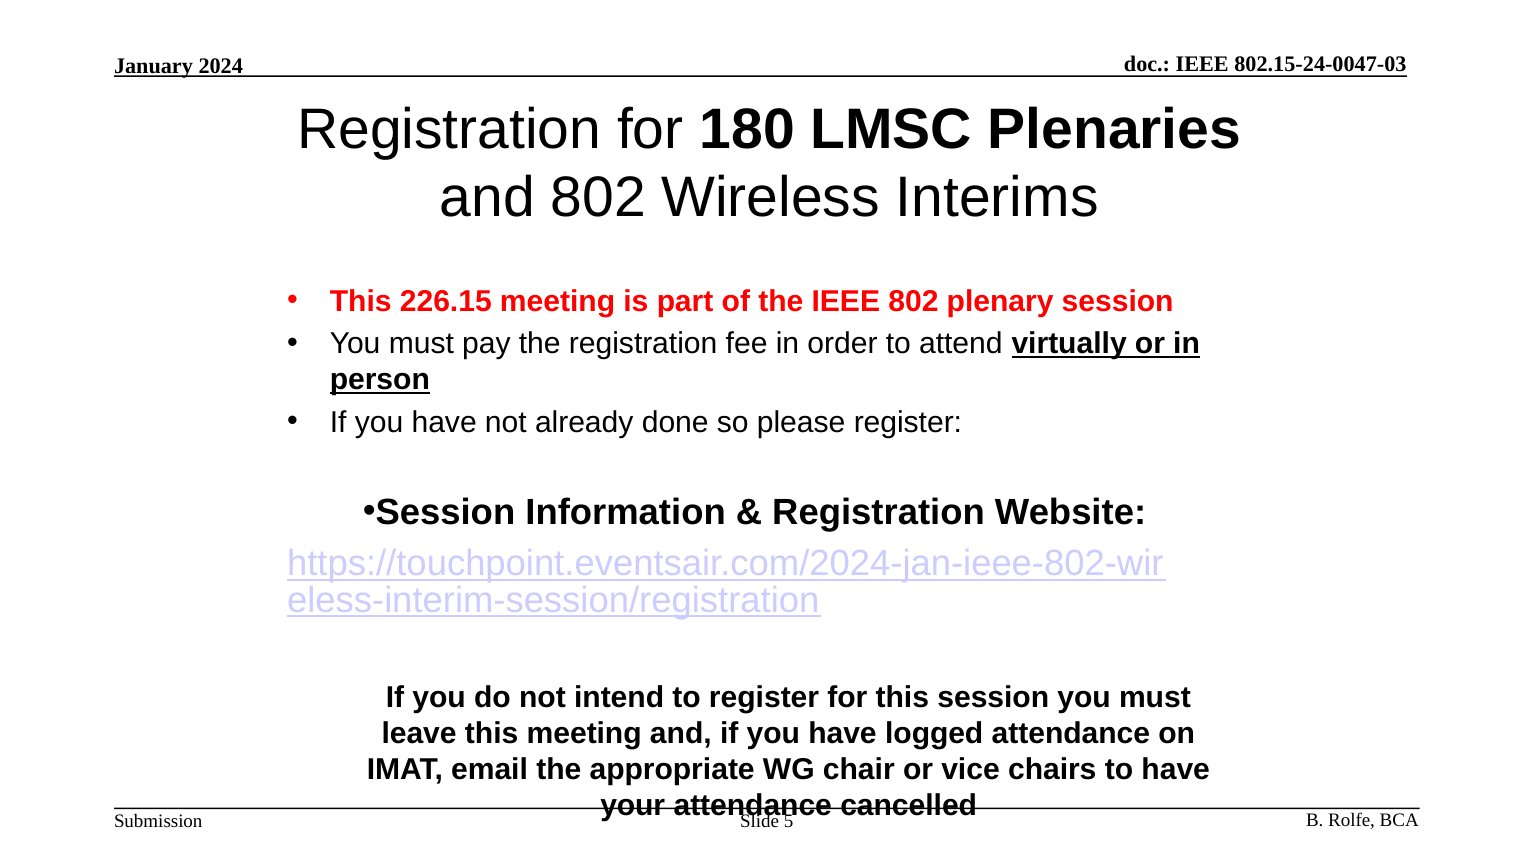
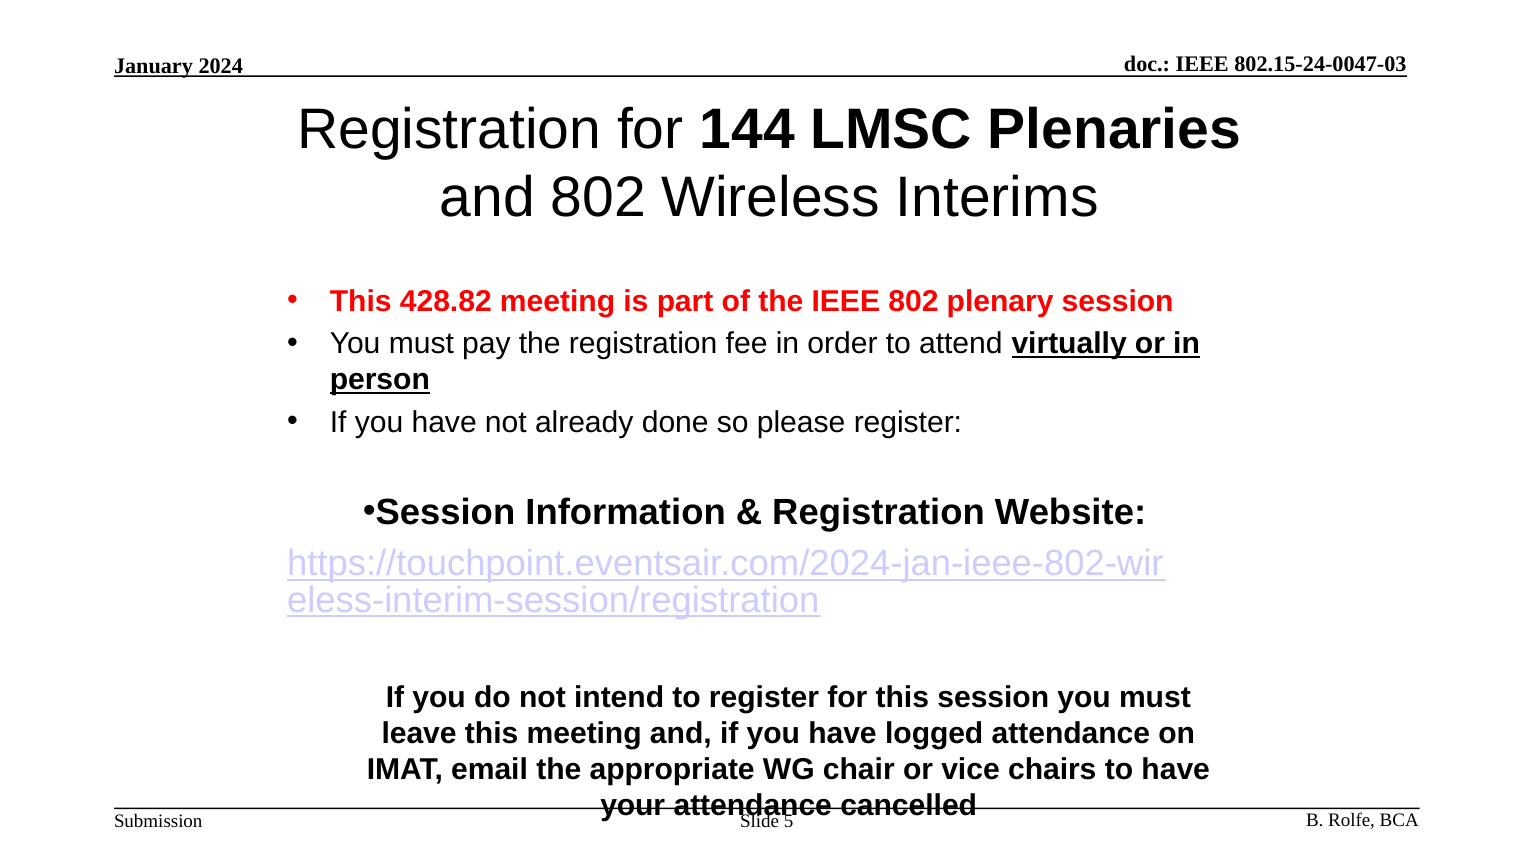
180: 180 -> 144
226.15: 226.15 -> 428.82
